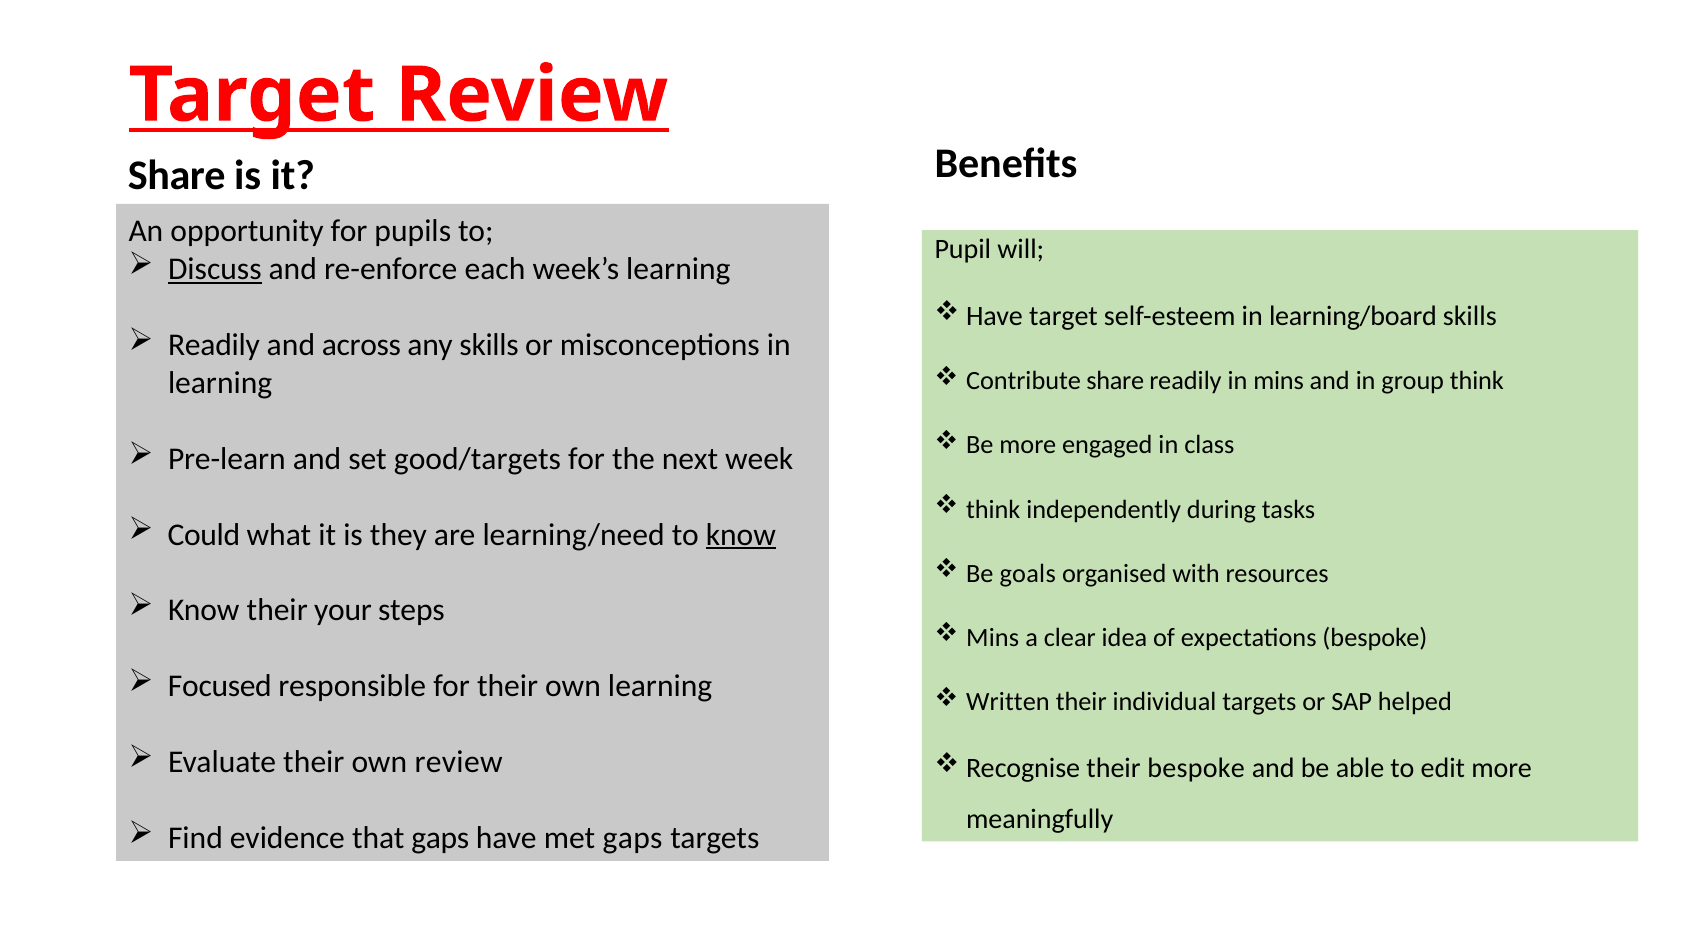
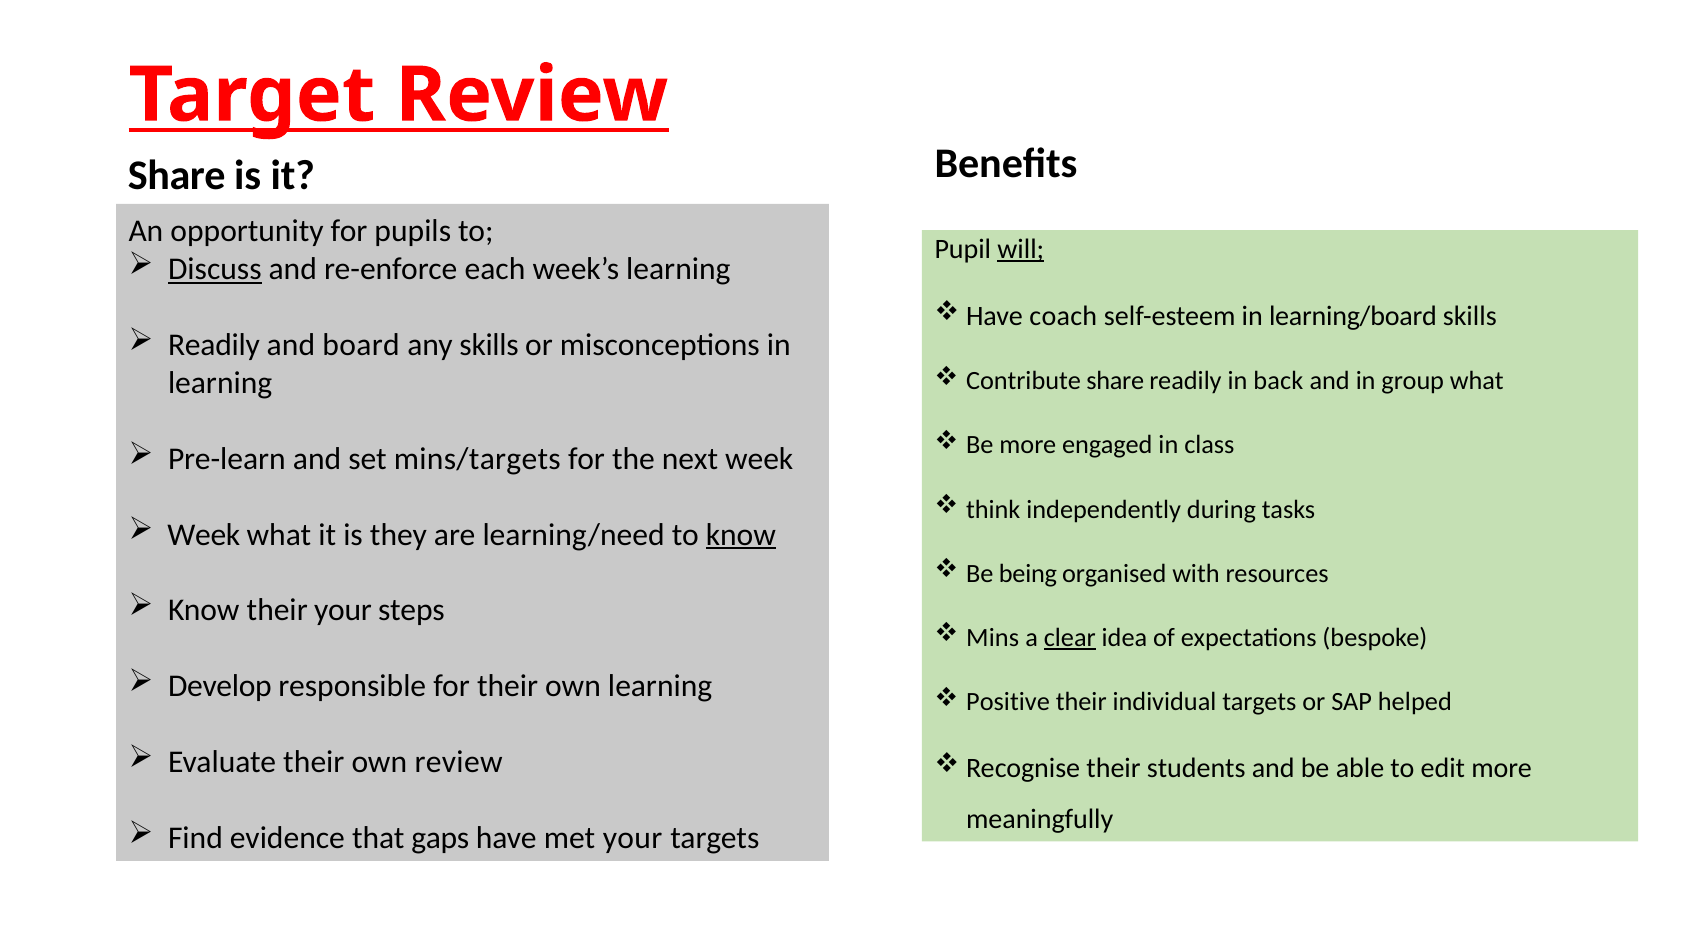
will underline: none -> present
target at (1063, 316): target -> coach
across: across -> board
in mins: mins -> back
group think: think -> what
good/targets: good/targets -> mins/targets
Could at (204, 535): Could -> Week
goals: goals -> being
clear underline: none -> present
Focused: Focused -> Develop
Written: Written -> Positive
their bespoke: bespoke -> students
met gaps: gaps -> your
